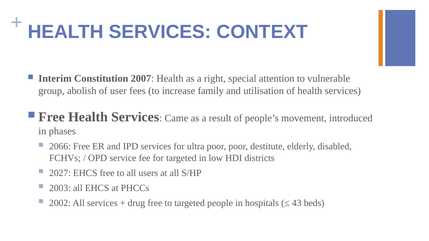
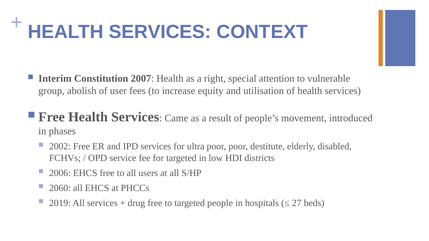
family: family -> equity
2066: 2066 -> 2002
2027: 2027 -> 2006
2003: 2003 -> 2060
2002: 2002 -> 2019
43: 43 -> 27
